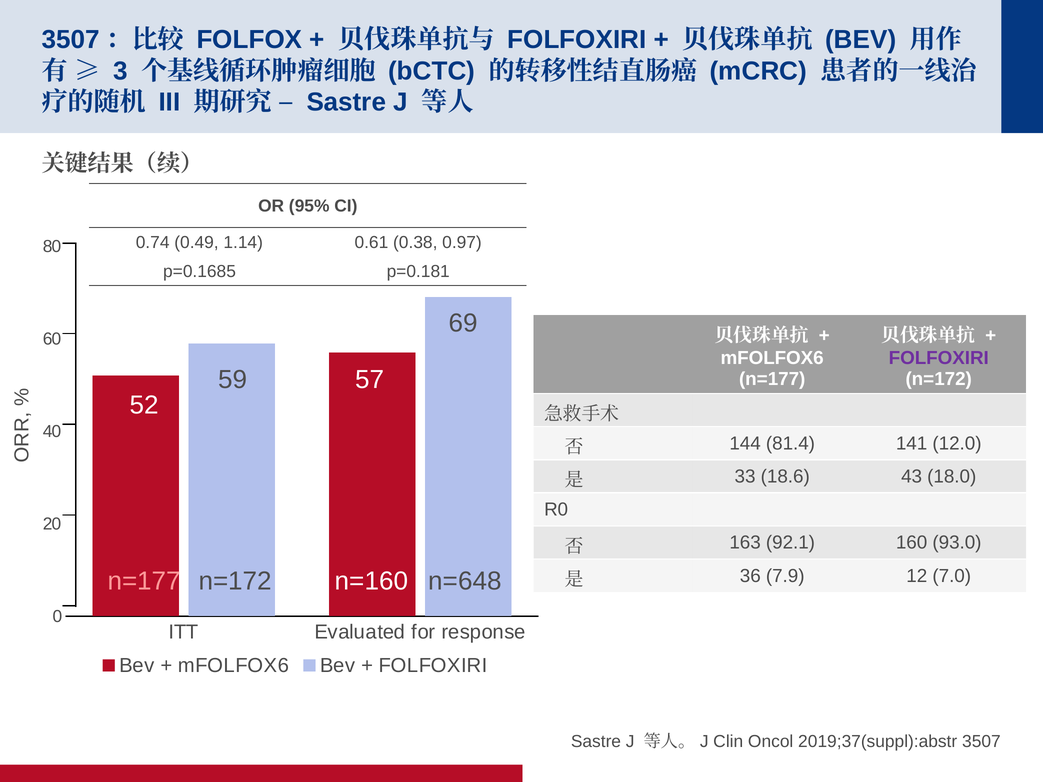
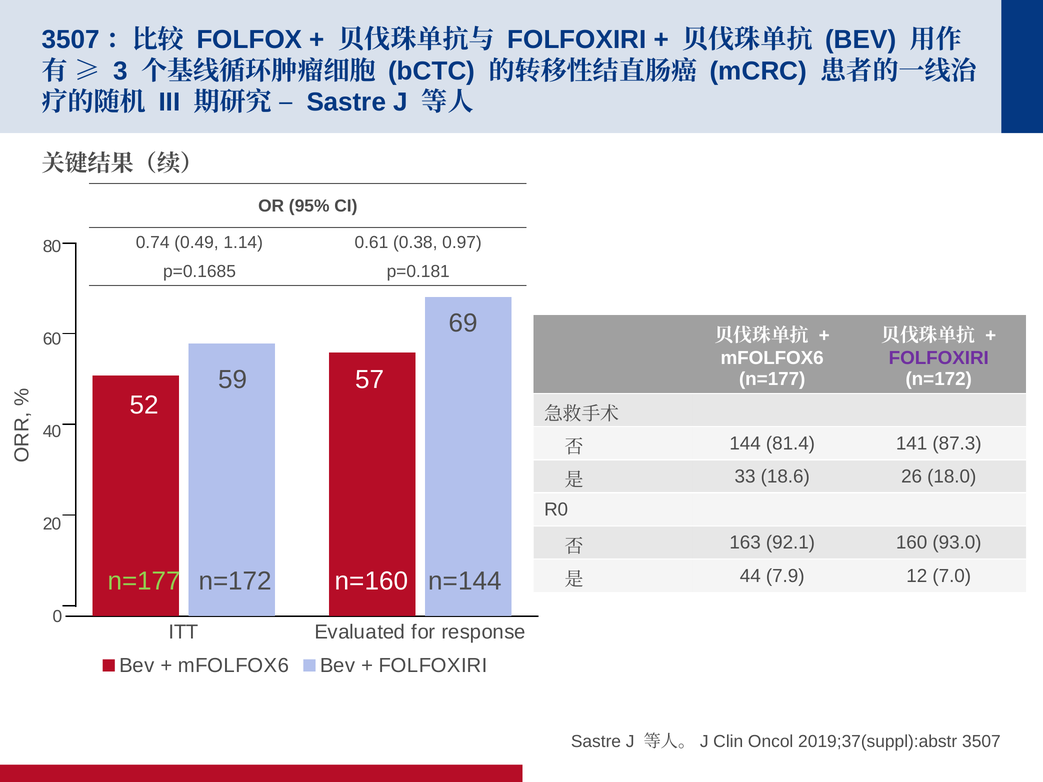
12.0: 12.0 -> 87.3
43: 43 -> 26
n=177 at (144, 581) colour: pink -> light green
n=648: n=648 -> n=144
36: 36 -> 44
